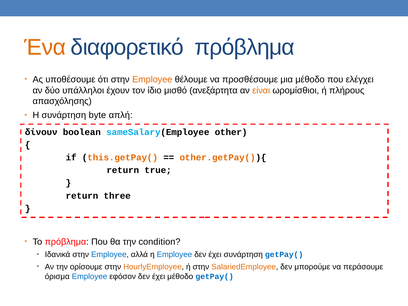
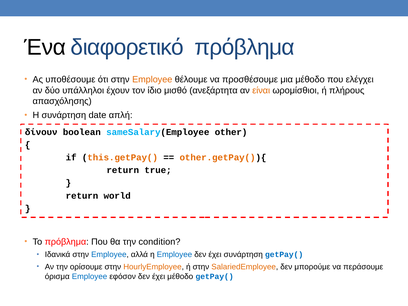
Ένα colour: orange -> black
byte: byte -> date
three: three -> world
